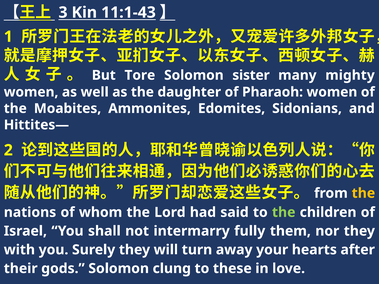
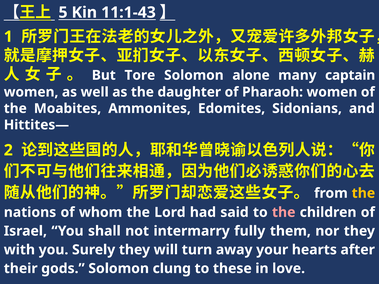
3: 3 -> 5
sister: sister -> alone
mighty: mighty -> captain
the at (284, 212) colour: light green -> pink
